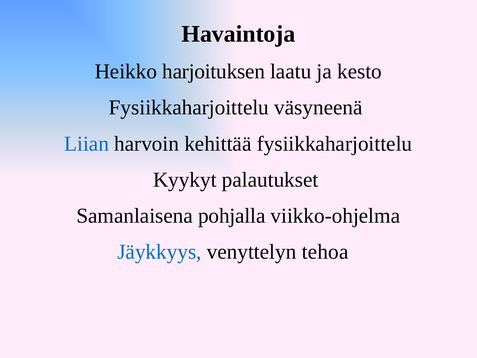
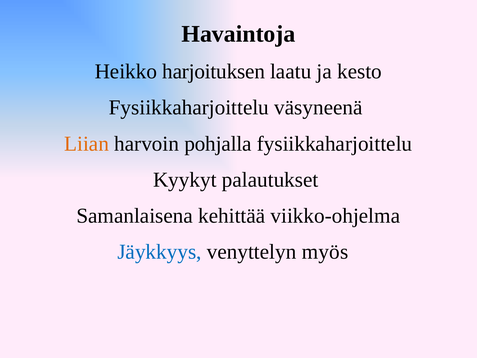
Liian colour: blue -> orange
kehittää: kehittää -> pohjalla
pohjalla: pohjalla -> kehittää
tehoa: tehoa -> myös
